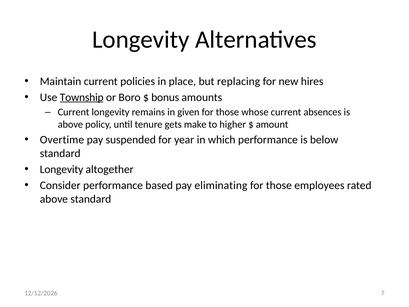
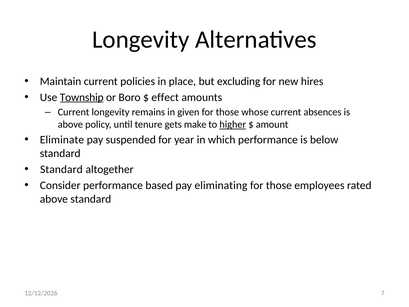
replacing: replacing -> excluding
bonus: bonus -> effect
higher underline: none -> present
Overtime: Overtime -> Eliminate
Longevity at (62, 169): Longevity -> Standard
